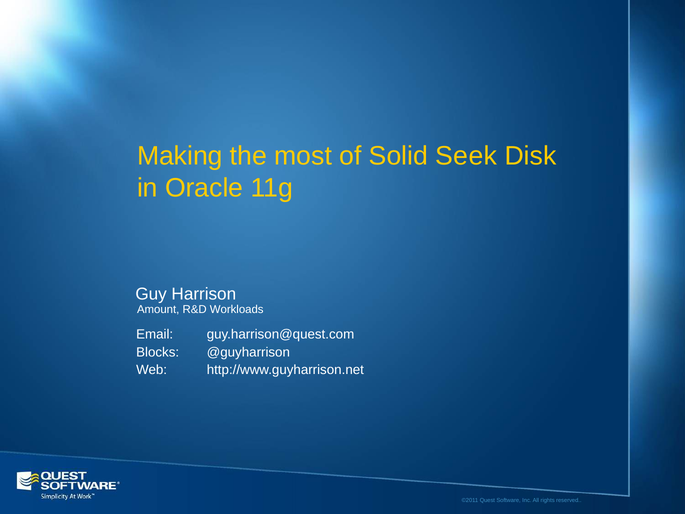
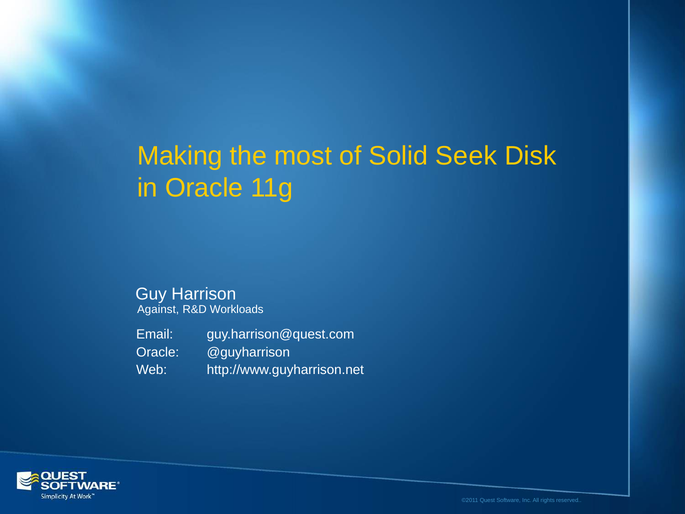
Amount: Amount -> Against
Blocks at (158, 352): Blocks -> Oracle
